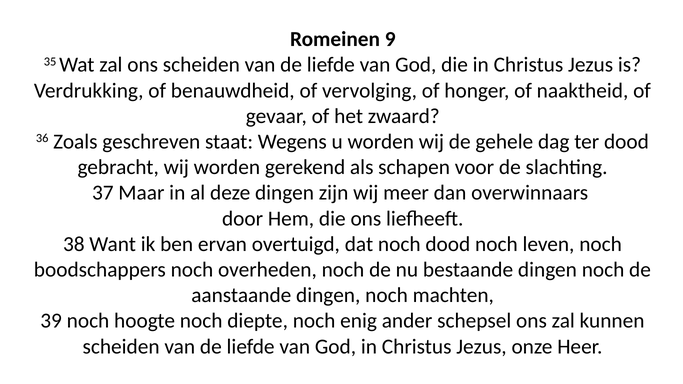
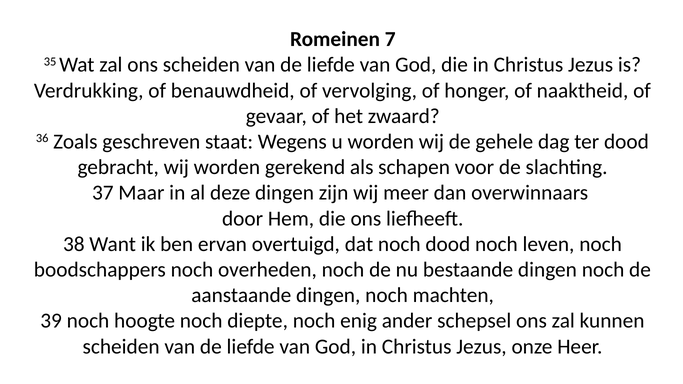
9: 9 -> 7
